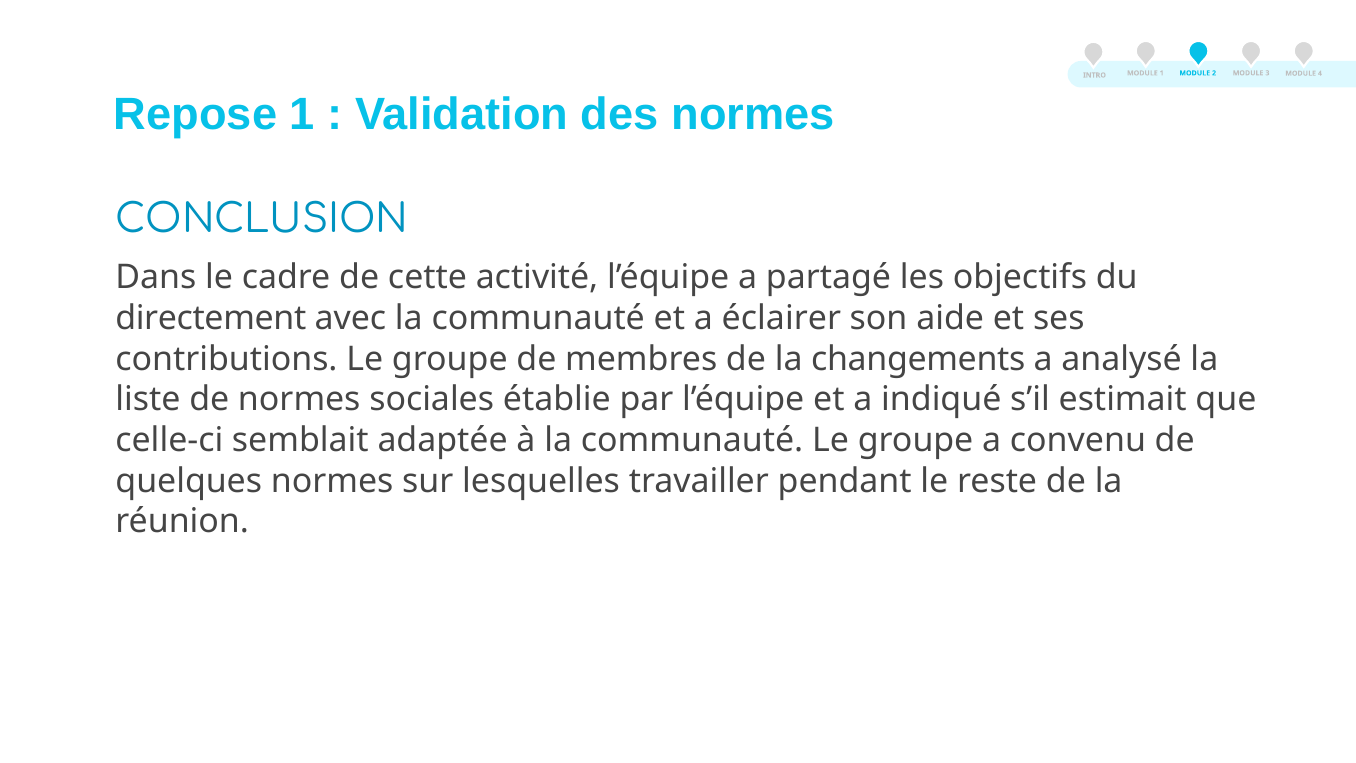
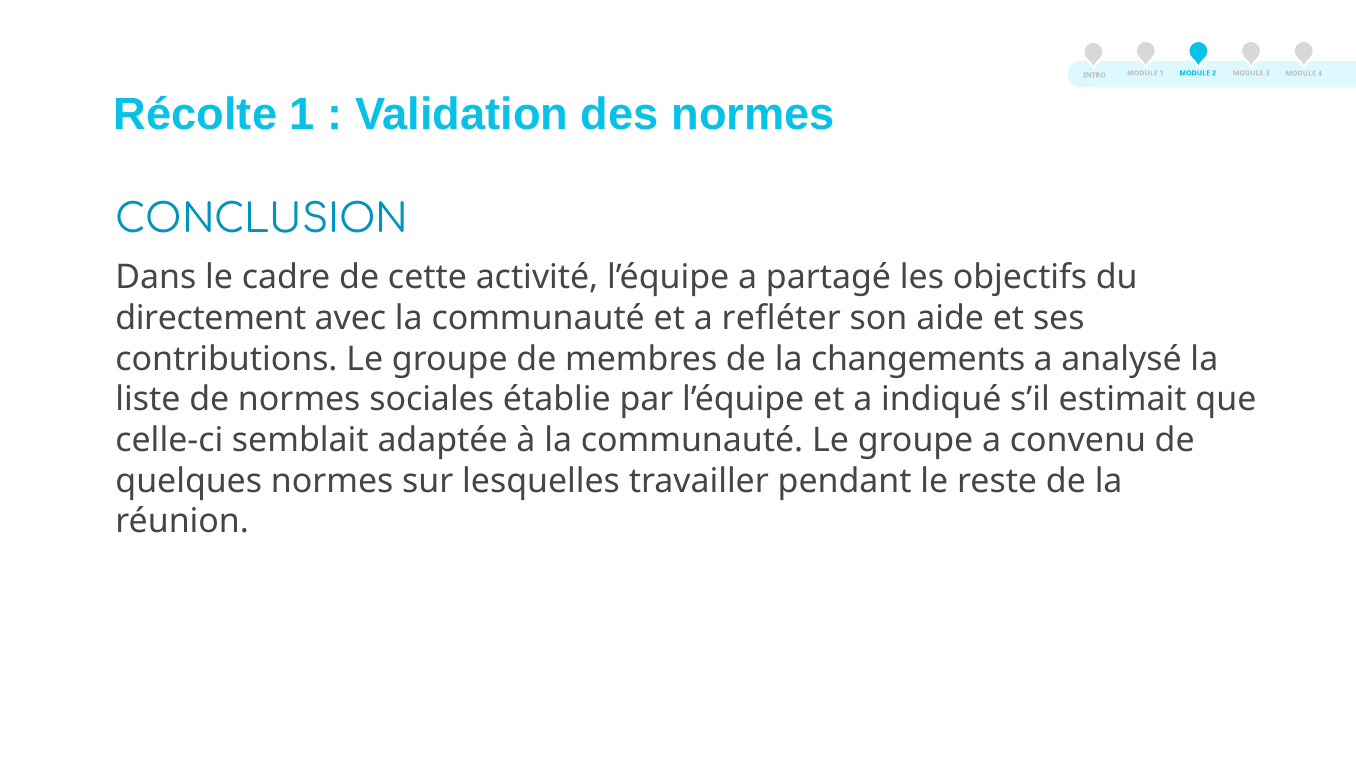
Repose: Repose -> Récolte
éclairer: éclairer -> refléter
